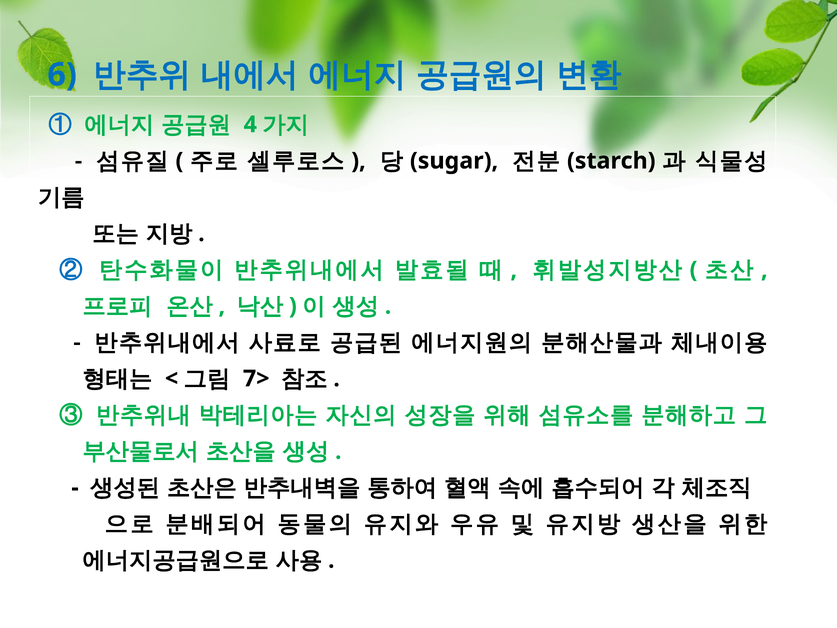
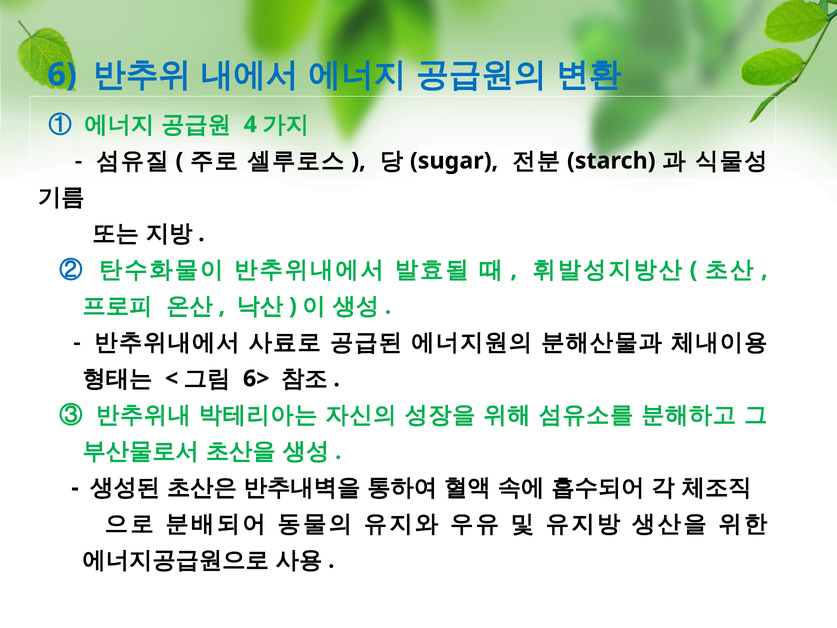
7>: 7> -> 6>
